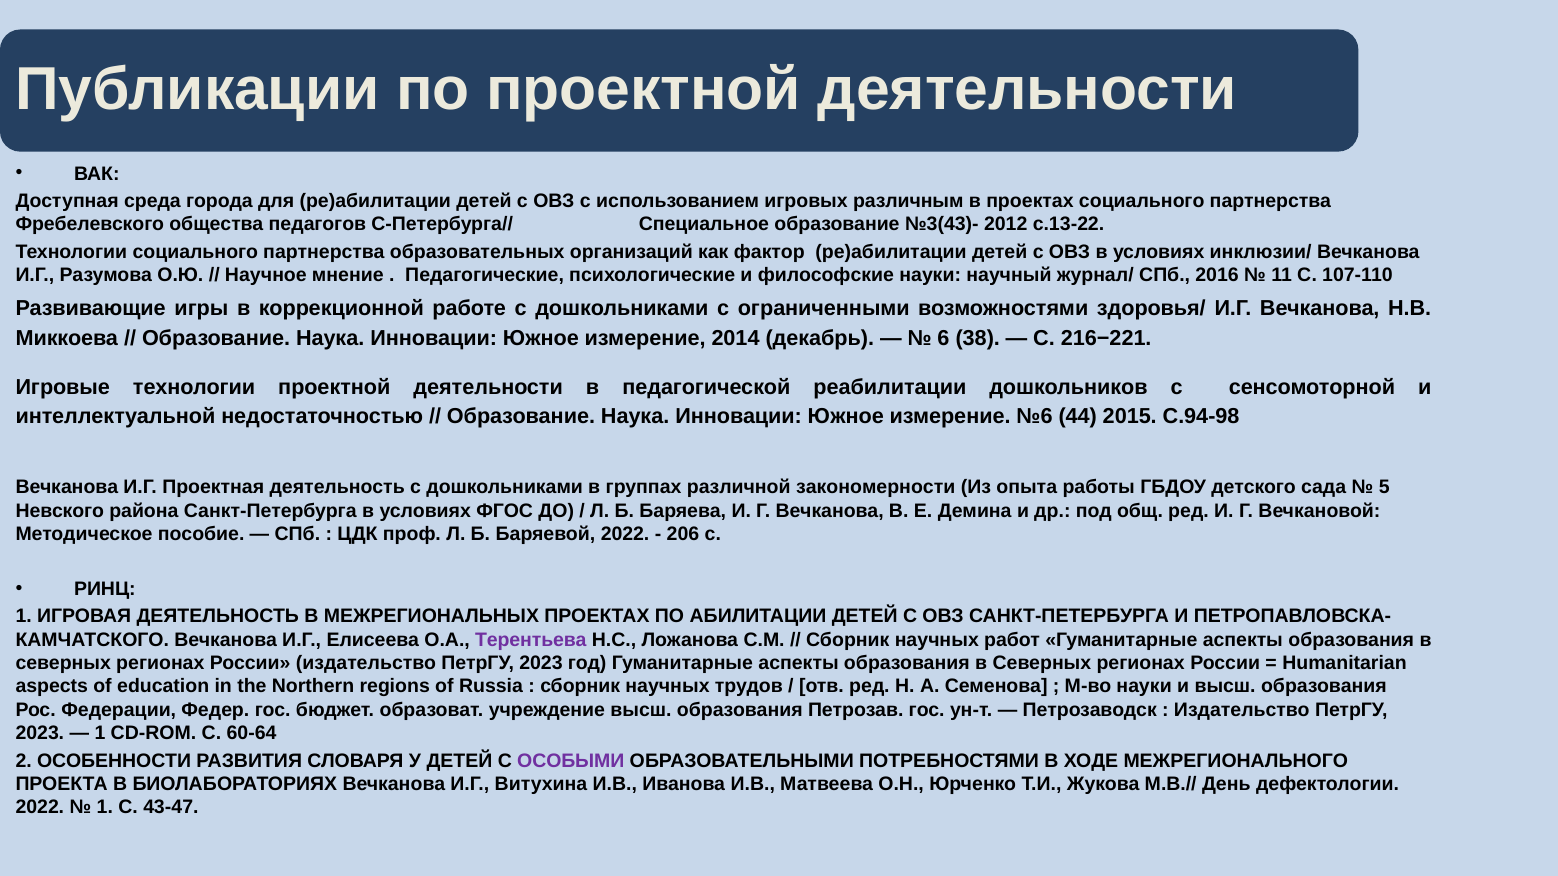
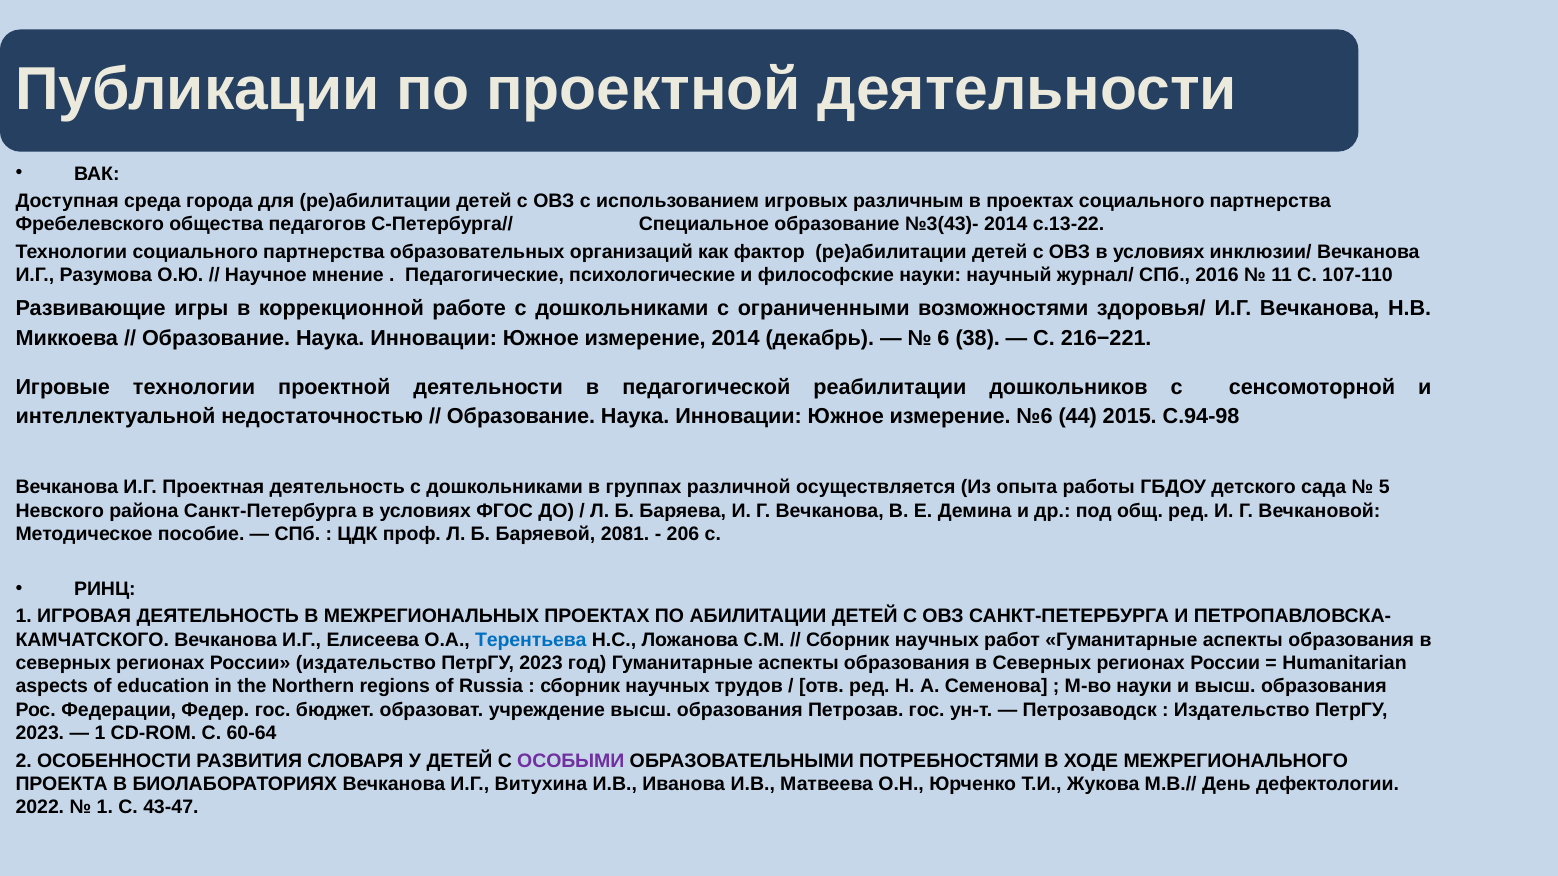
№3(43)- 2012: 2012 -> 2014
закономерности: закономерности -> осуществляется
Баряевой 2022: 2022 -> 2081
Терентьева colour: purple -> blue
